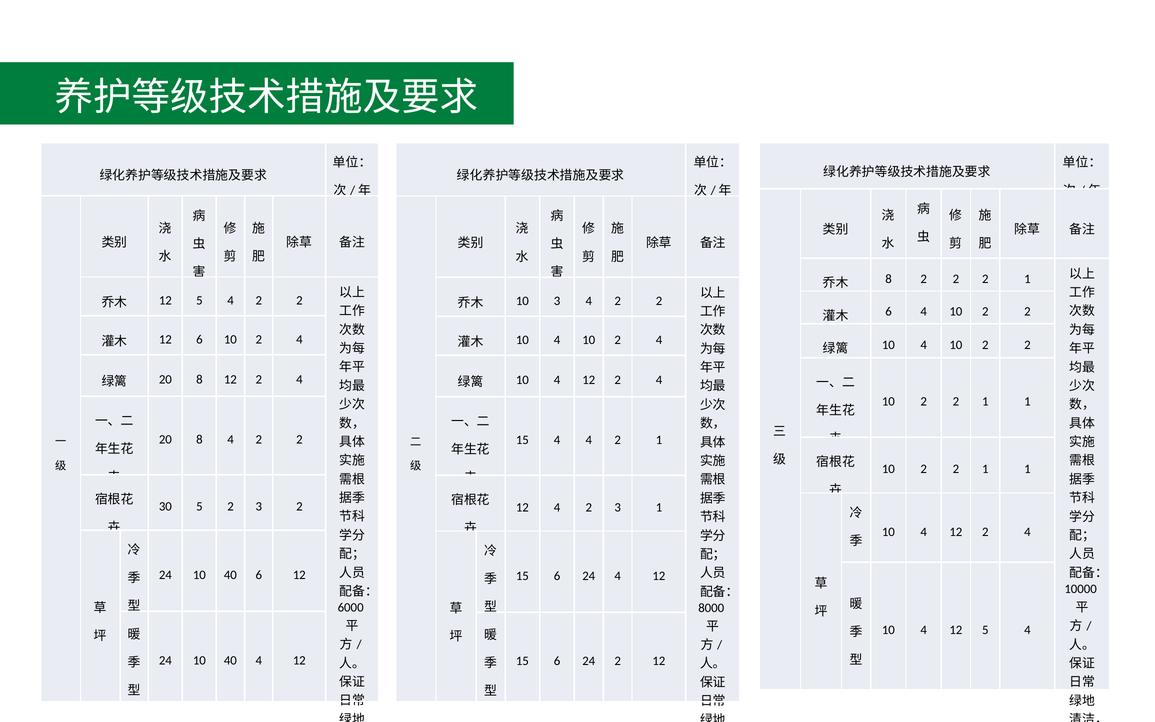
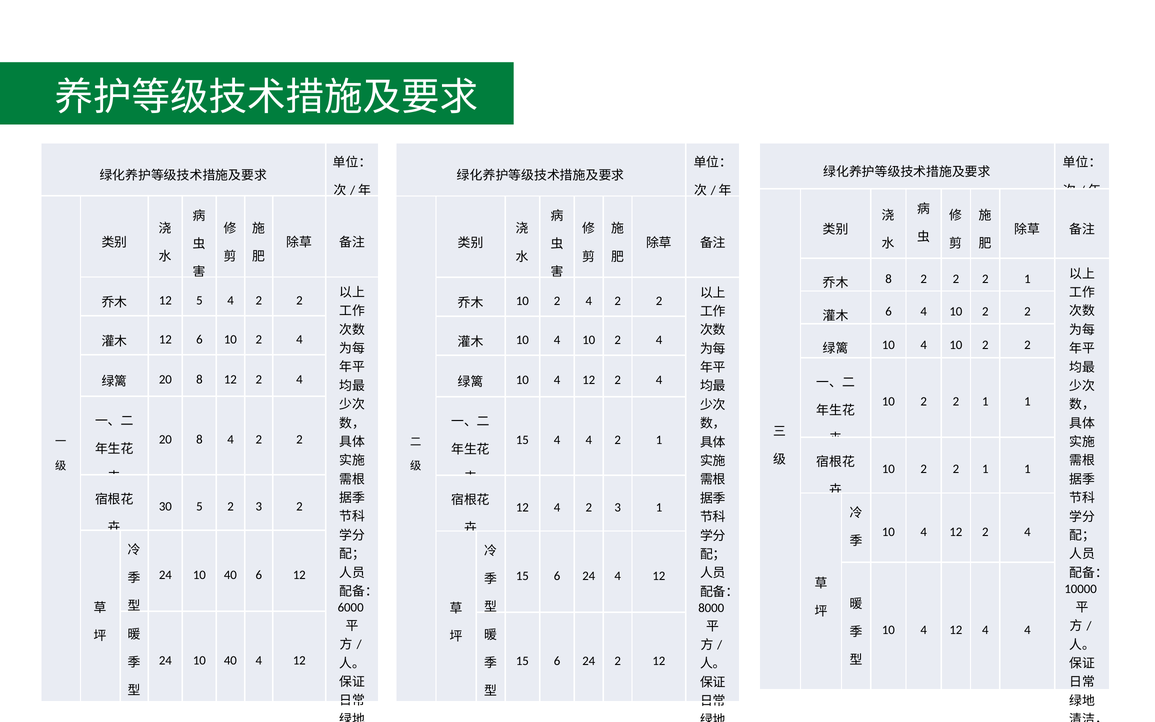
3 at (557, 301): 3 -> 2
4 12 5: 5 -> 4
